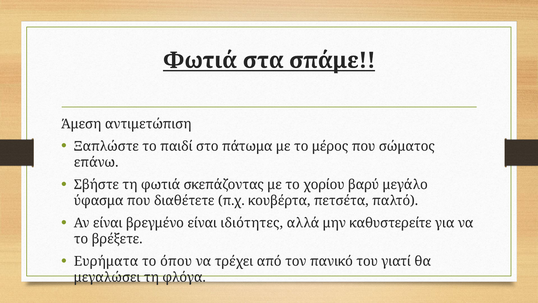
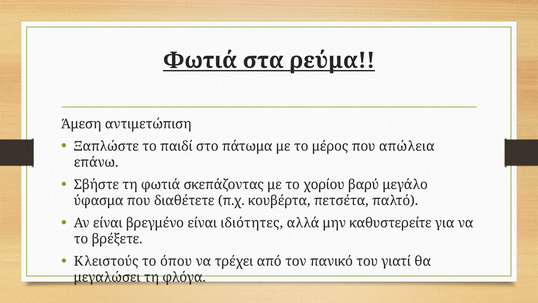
σπάμε: σπάμε -> ρεύμα
σώματος: σώματος -> απώλεια
Ευρήματα: Ευρήματα -> Κλειστούς
